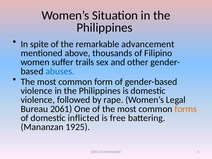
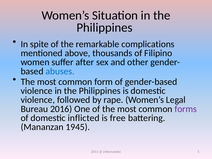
advancement: advancement -> complications
trails: trails -> after
2061: 2061 -> 2016
forms colour: orange -> purple
1925: 1925 -> 1945
